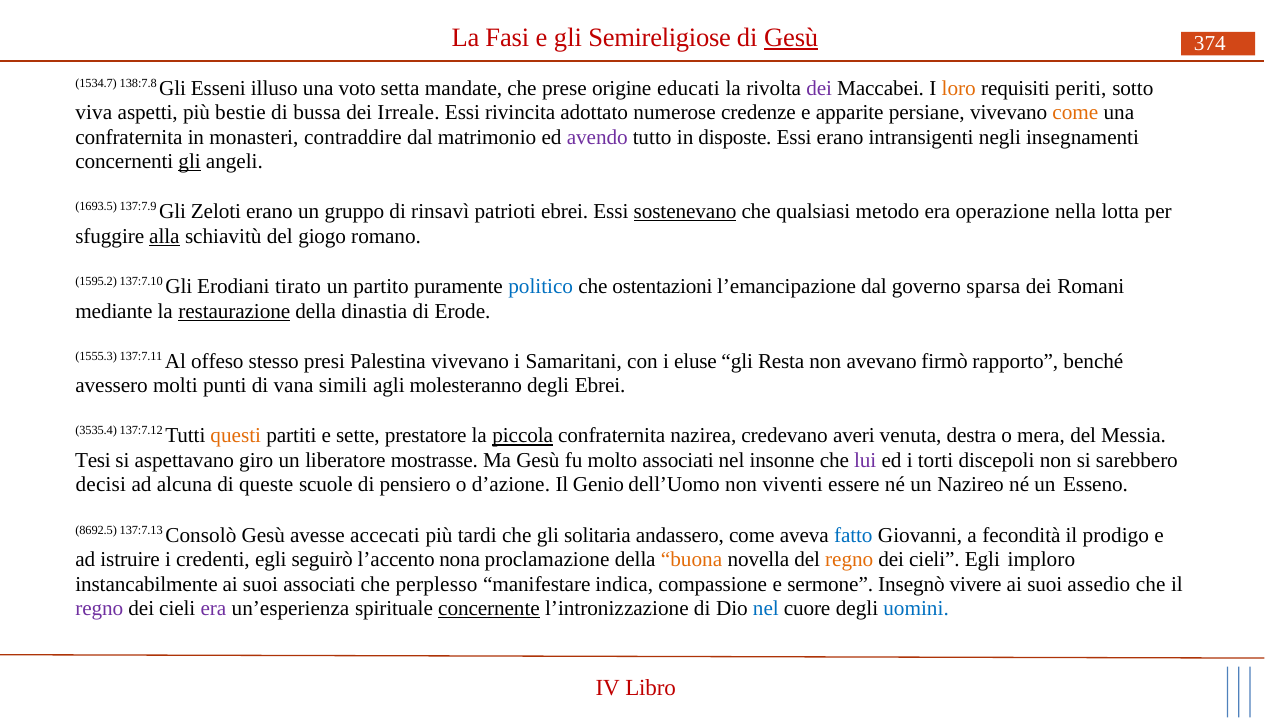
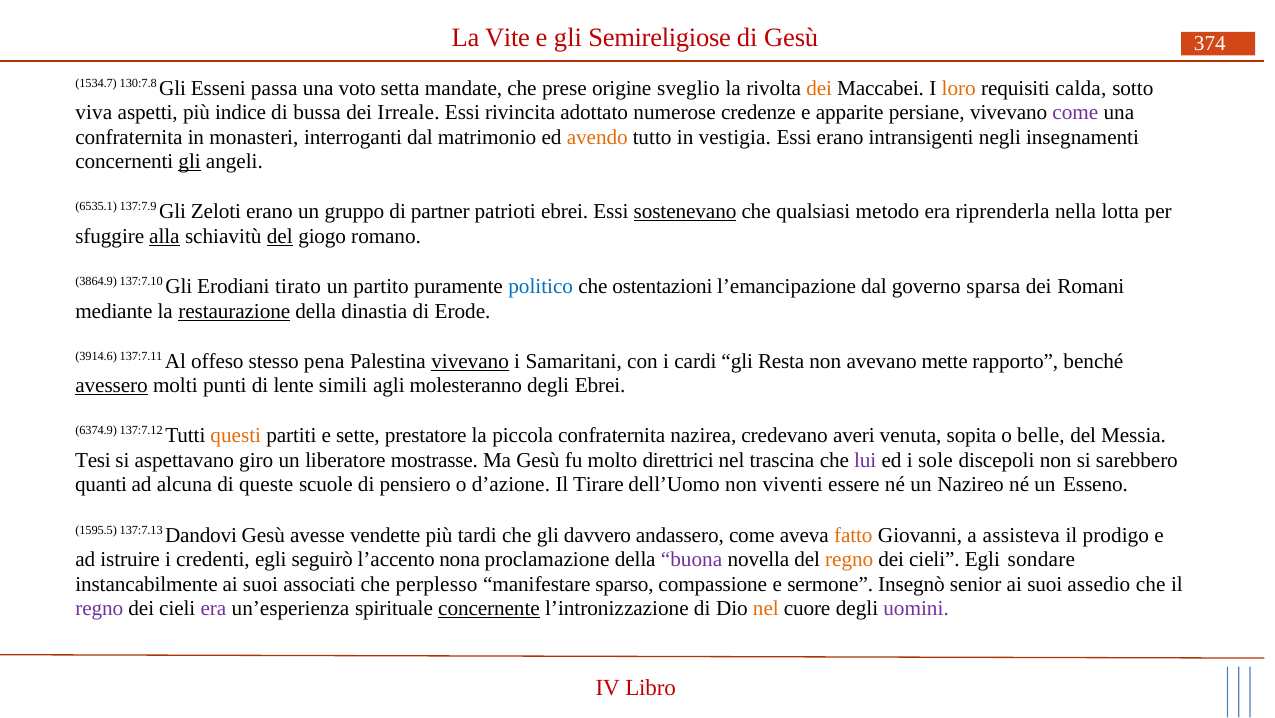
Fasi: Fasi -> Vite
Gesù at (791, 38) underline: present -> none
138:7.8: 138:7.8 -> 130:7.8
illuso: illuso -> passa
educati: educati -> sveglio
dei at (819, 88) colour: purple -> orange
periti: periti -> calda
bestie: bestie -> indice
come at (1075, 113) colour: orange -> purple
contraddire: contraddire -> interroganti
avendo colour: purple -> orange
disposte: disposte -> vestigia
1693.5: 1693.5 -> 6535.1
rinsavì: rinsavì -> partner
operazione: operazione -> riprenderla
del at (280, 236) underline: none -> present
1595.2: 1595.2 -> 3864.9
1555.3: 1555.3 -> 3914.6
presi: presi -> pena
vivevano at (470, 361) underline: none -> present
eluse: eluse -> cardi
firmò: firmò -> mette
avessero underline: none -> present
vana: vana -> lente
3535.4: 3535.4 -> 6374.9
piccola underline: present -> none
destra: destra -> sopita
mera: mera -> belle
molto associati: associati -> direttrici
insonne: insonne -> trascina
torti: torti -> sole
decisi: decisi -> quanti
Genio: Genio -> Tirare
8692.5: 8692.5 -> 1595.5
Consolò: Consolò -> Dandovi
accecati: accecati -> vendette
solitaria: solitaria -> davvero
fatto colour: blue -> orange
fecondità: fecondità -> assisteva
buona colour: orange -> purple
imploro: imploro -> sondare
indica: indica -> sparso
vivere: vivere -> senior
nel at (766, 609) colour: blue -> orange
uomini colour: blue -> purple
